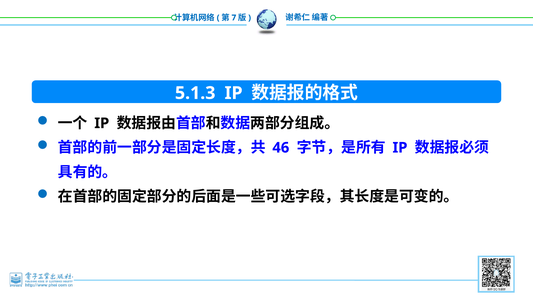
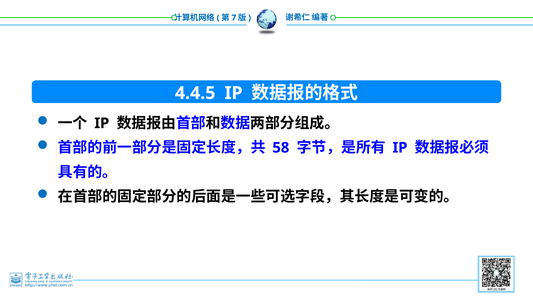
5.1.3: 5.1.3 -> 4.4.5
46: 46 -> 58
